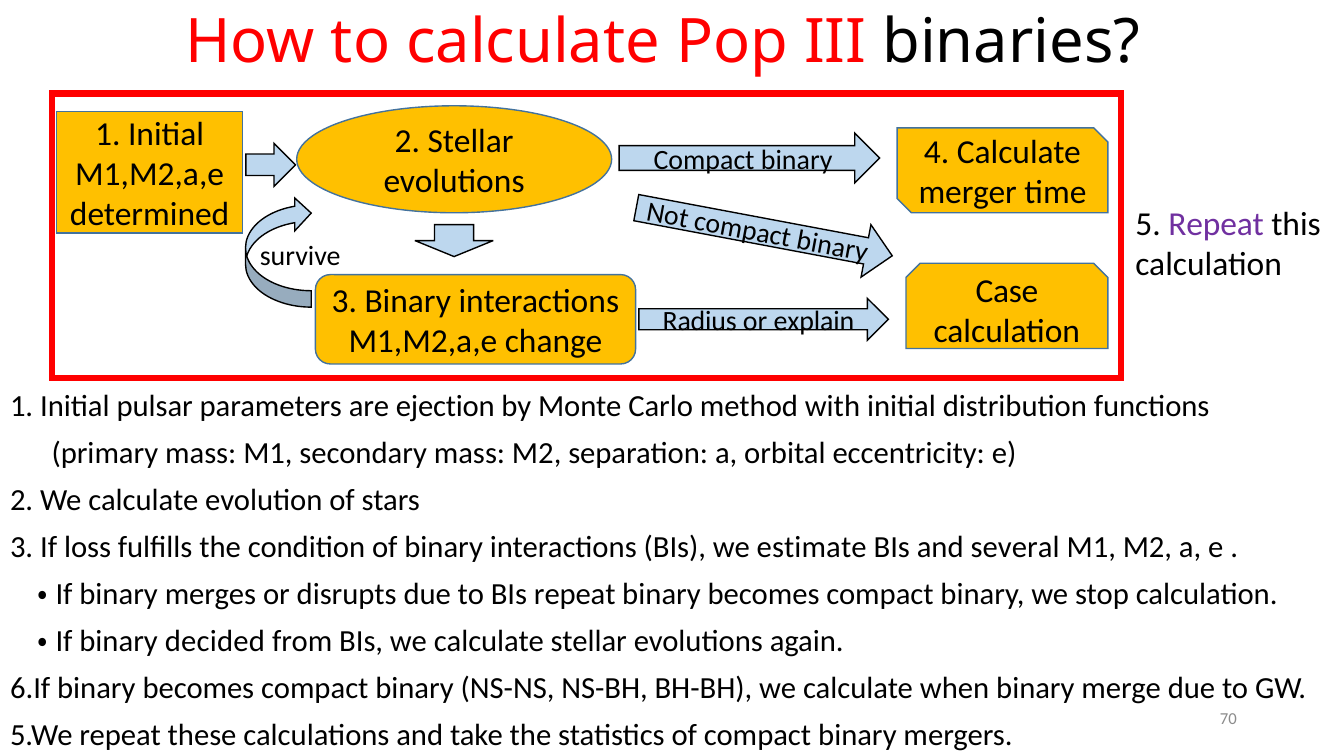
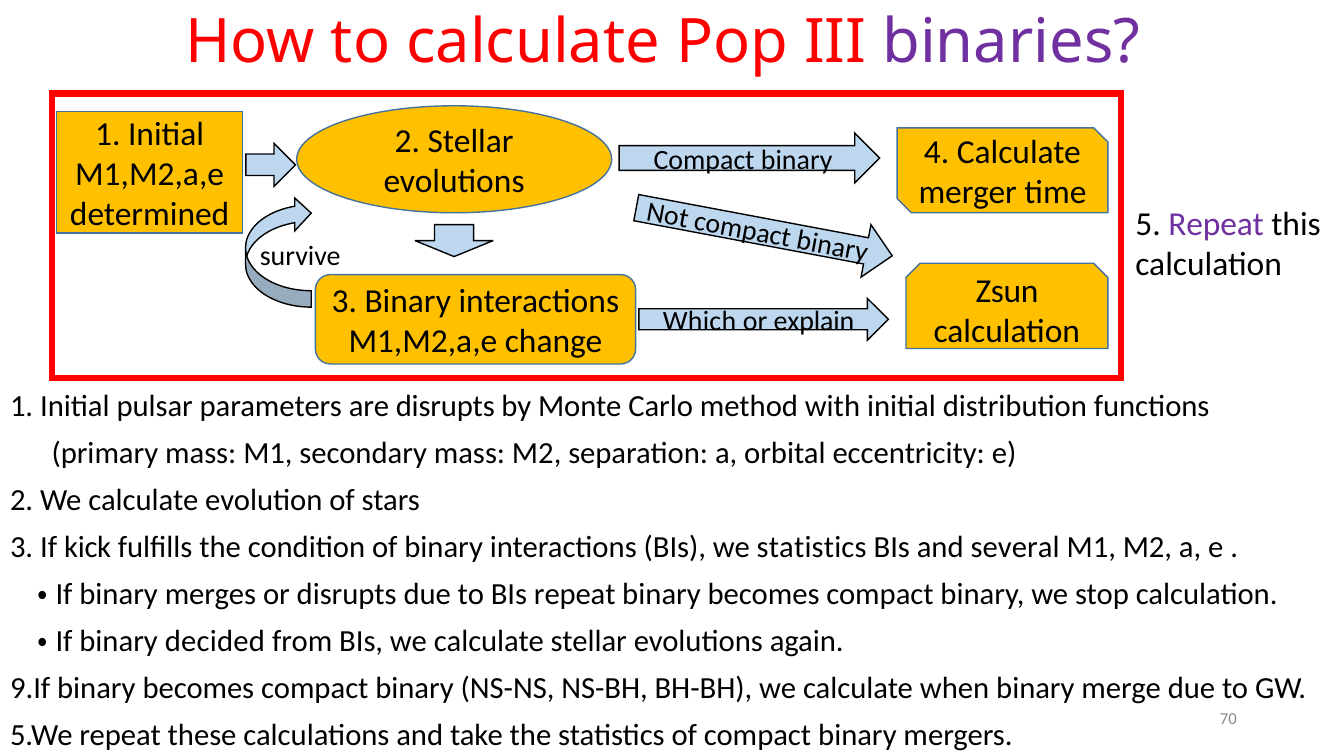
binaries colour: black -> purple
Case: Case -> Zsun
Radius: Radius -> Which
are ejection: ejection -> disrupts
loss: loss -> kick
we estimate: estimate -> statistics
6.If: 6.If -> 9.If
